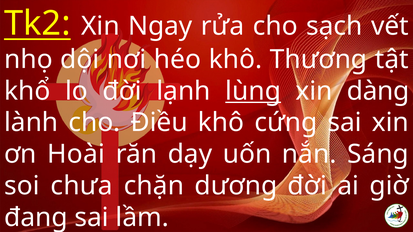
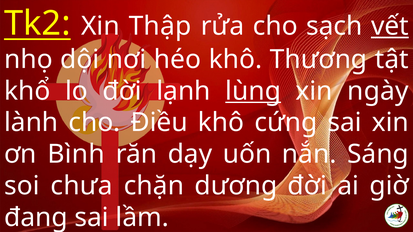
Ngay: Ngay -> Thập
vết underline: none -> present
dàng: dàng -> ngày
Hoài: Hoài -> Bình
